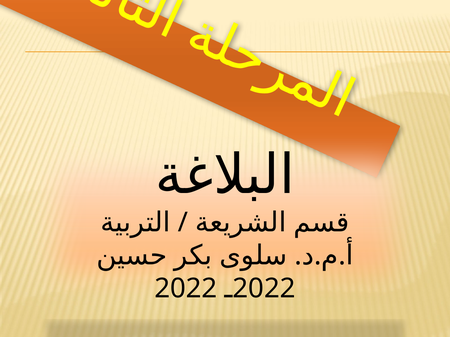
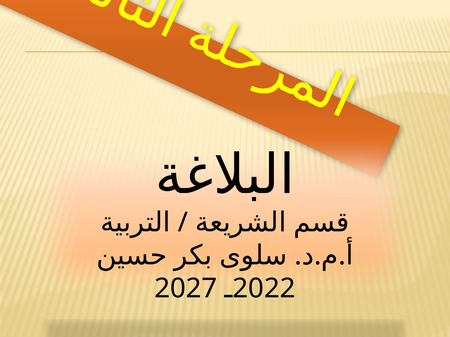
2022 at (186, 289): 2022 -> 2027
